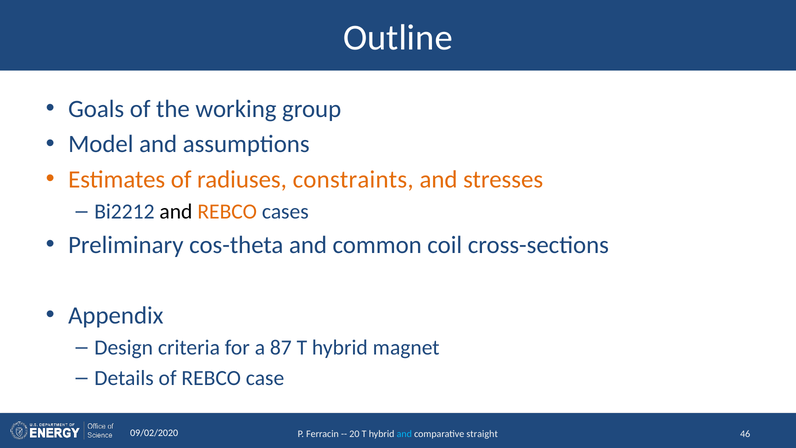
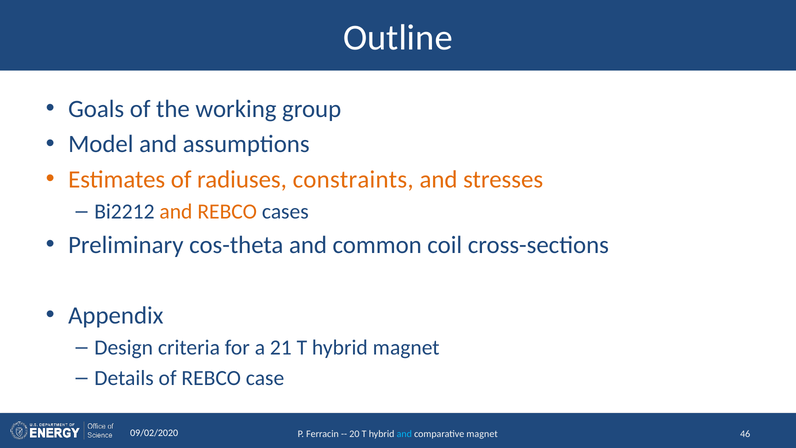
and at (176, 212) colour: black -> orange
87: 87 -> 21
comparative straight: straight -> magnet
